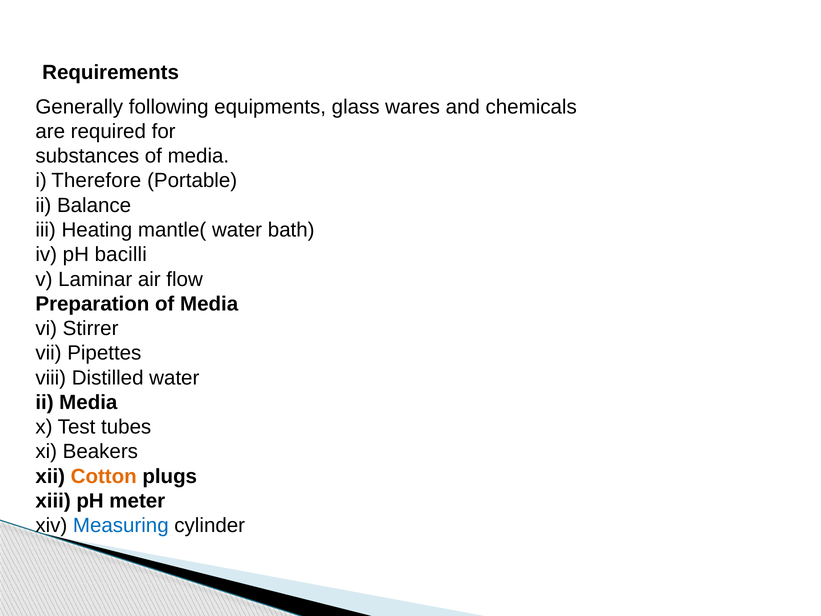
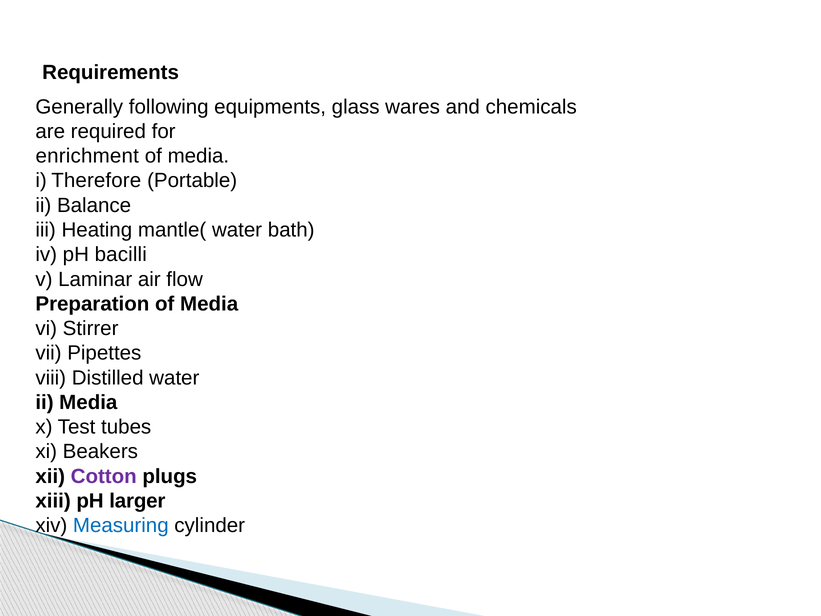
substances: substances -> enrichment
Cotton colour: orange -> purple
meter: meter -> larger
